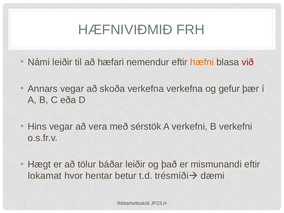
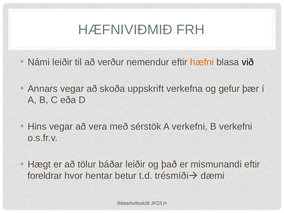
hæfari: hæfari -> verður
við colour: red -> black
skoða verkefna: verkefna -> uppskrift
lokamat: lokamat -> foreldrar
